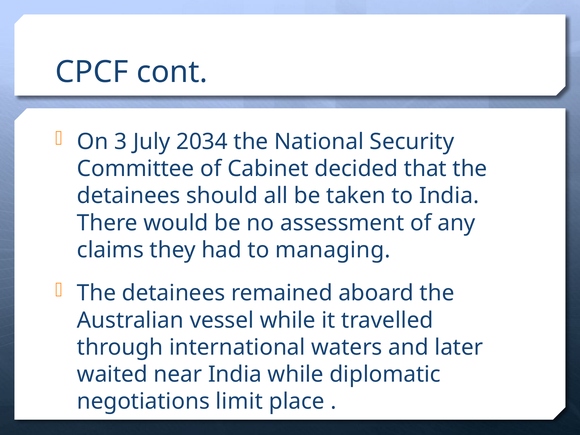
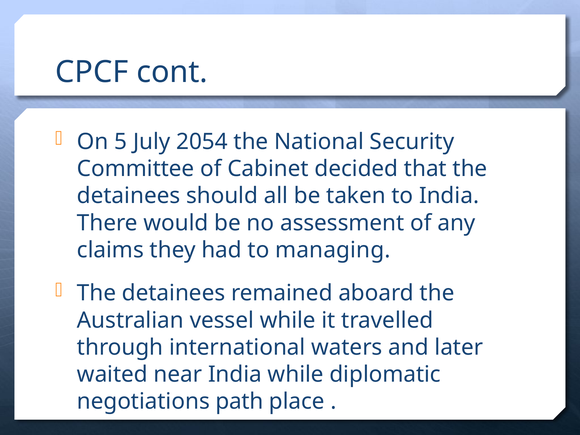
3: 3 -> 5
2034: 2034 -> 2054
limit: limit -> path
